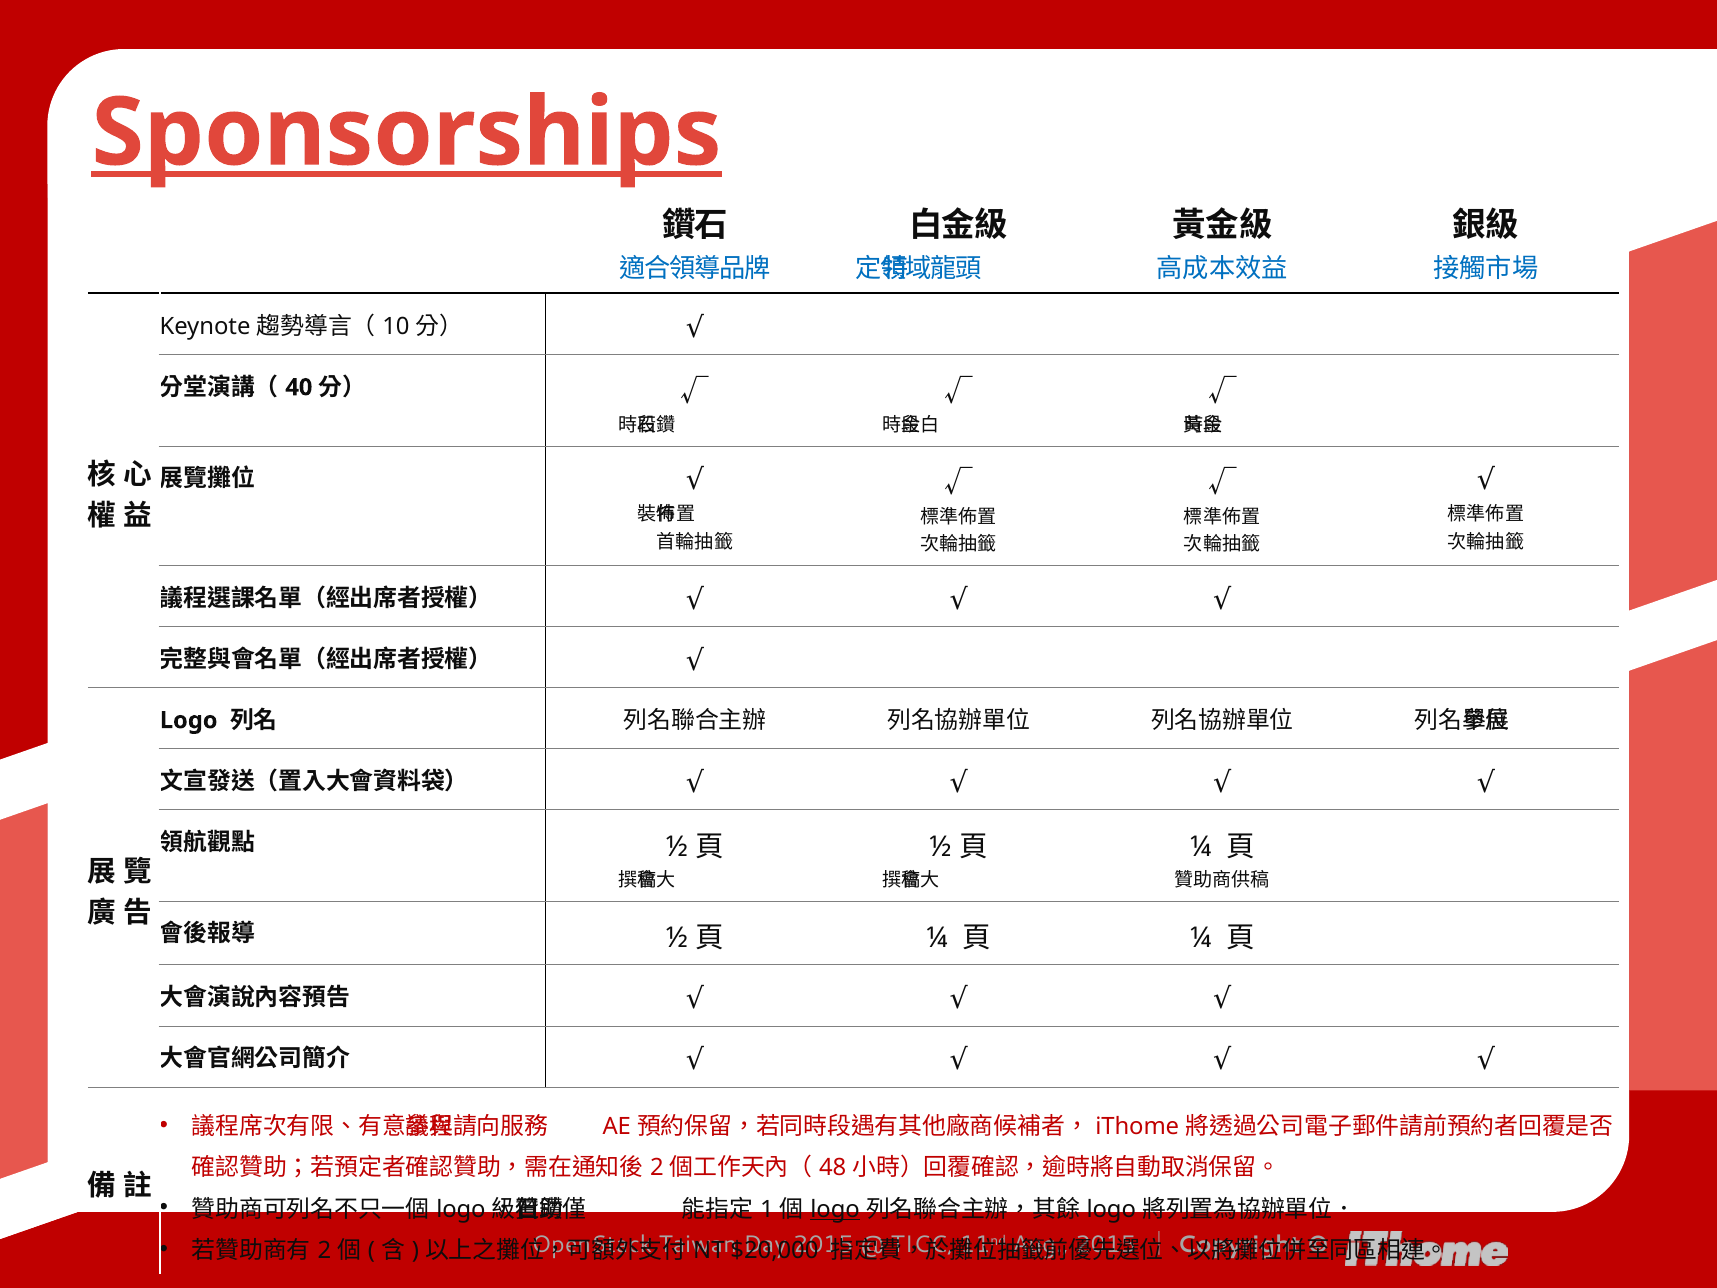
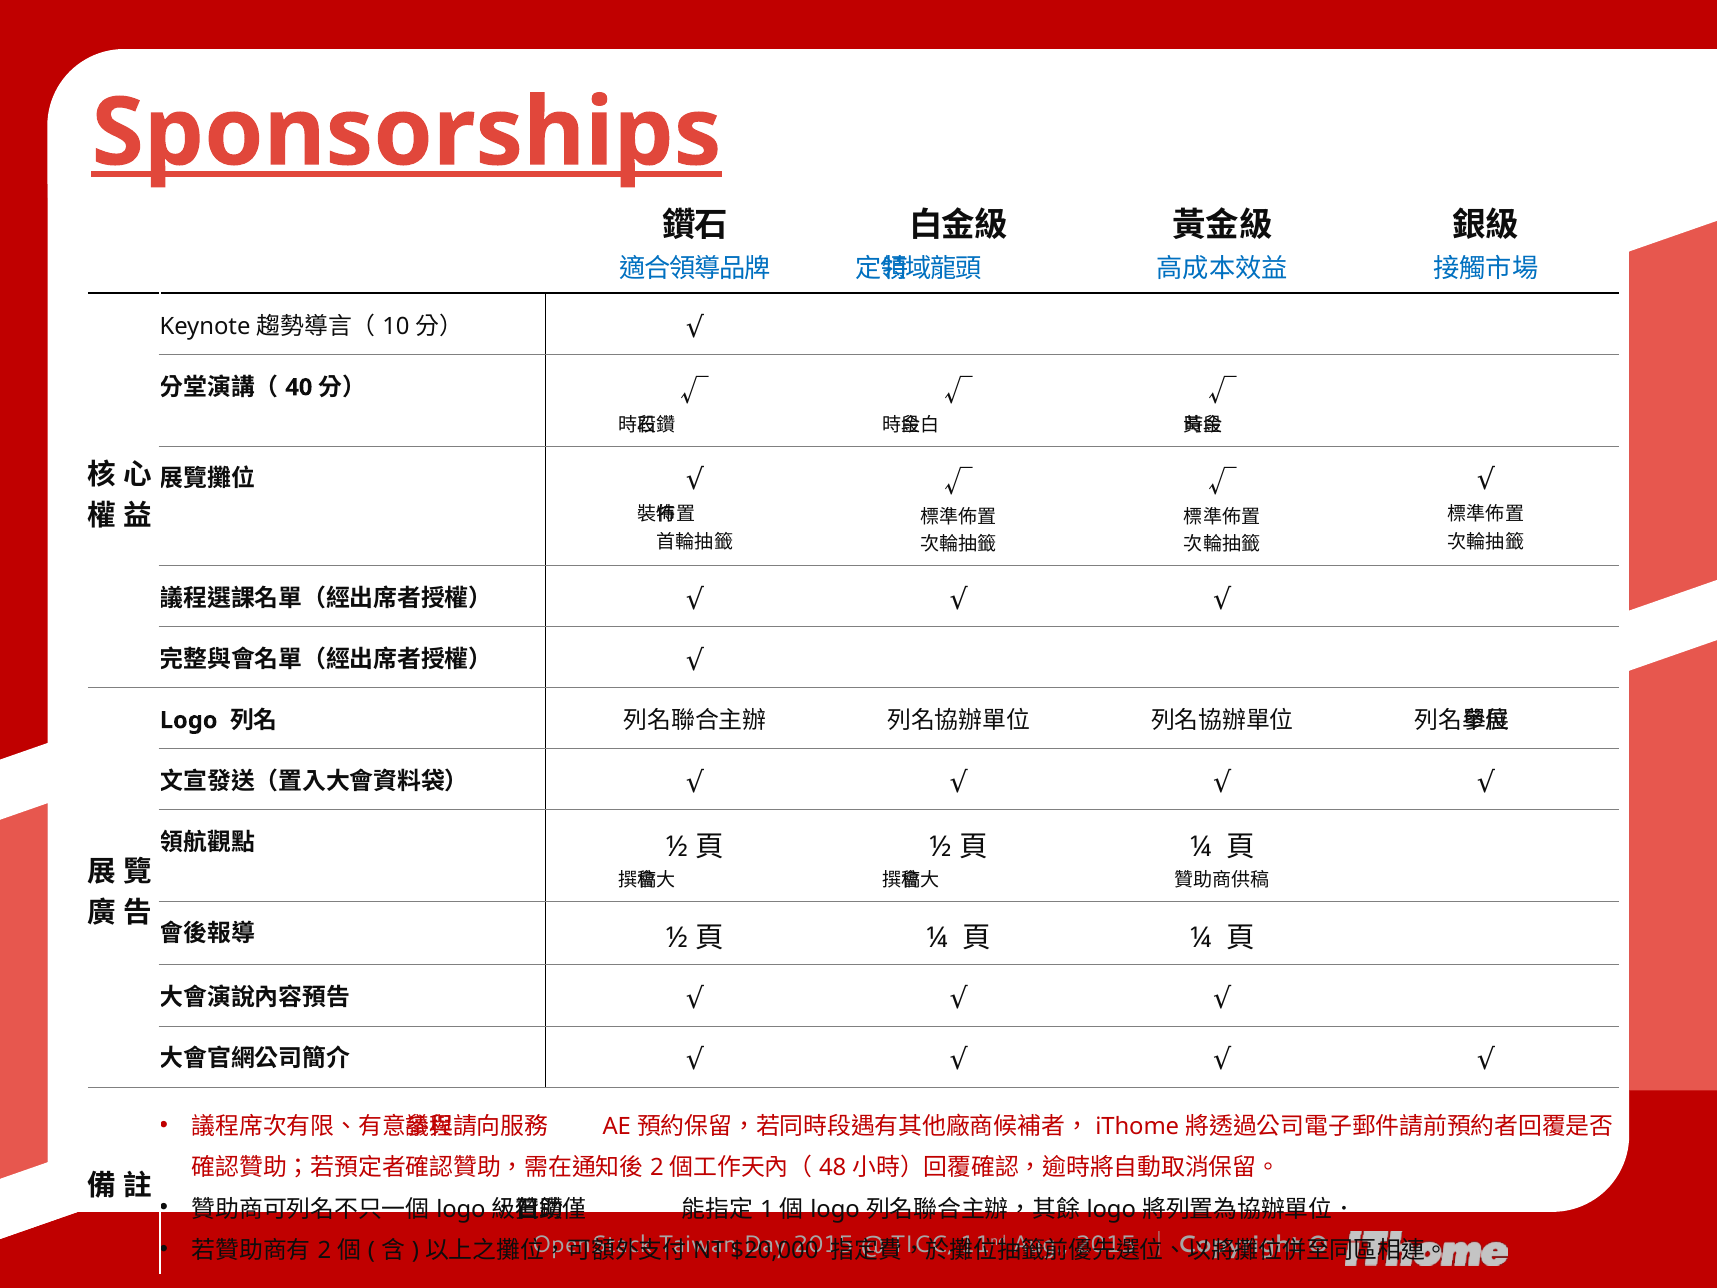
logo at (835, 1209) underline: present -> none
